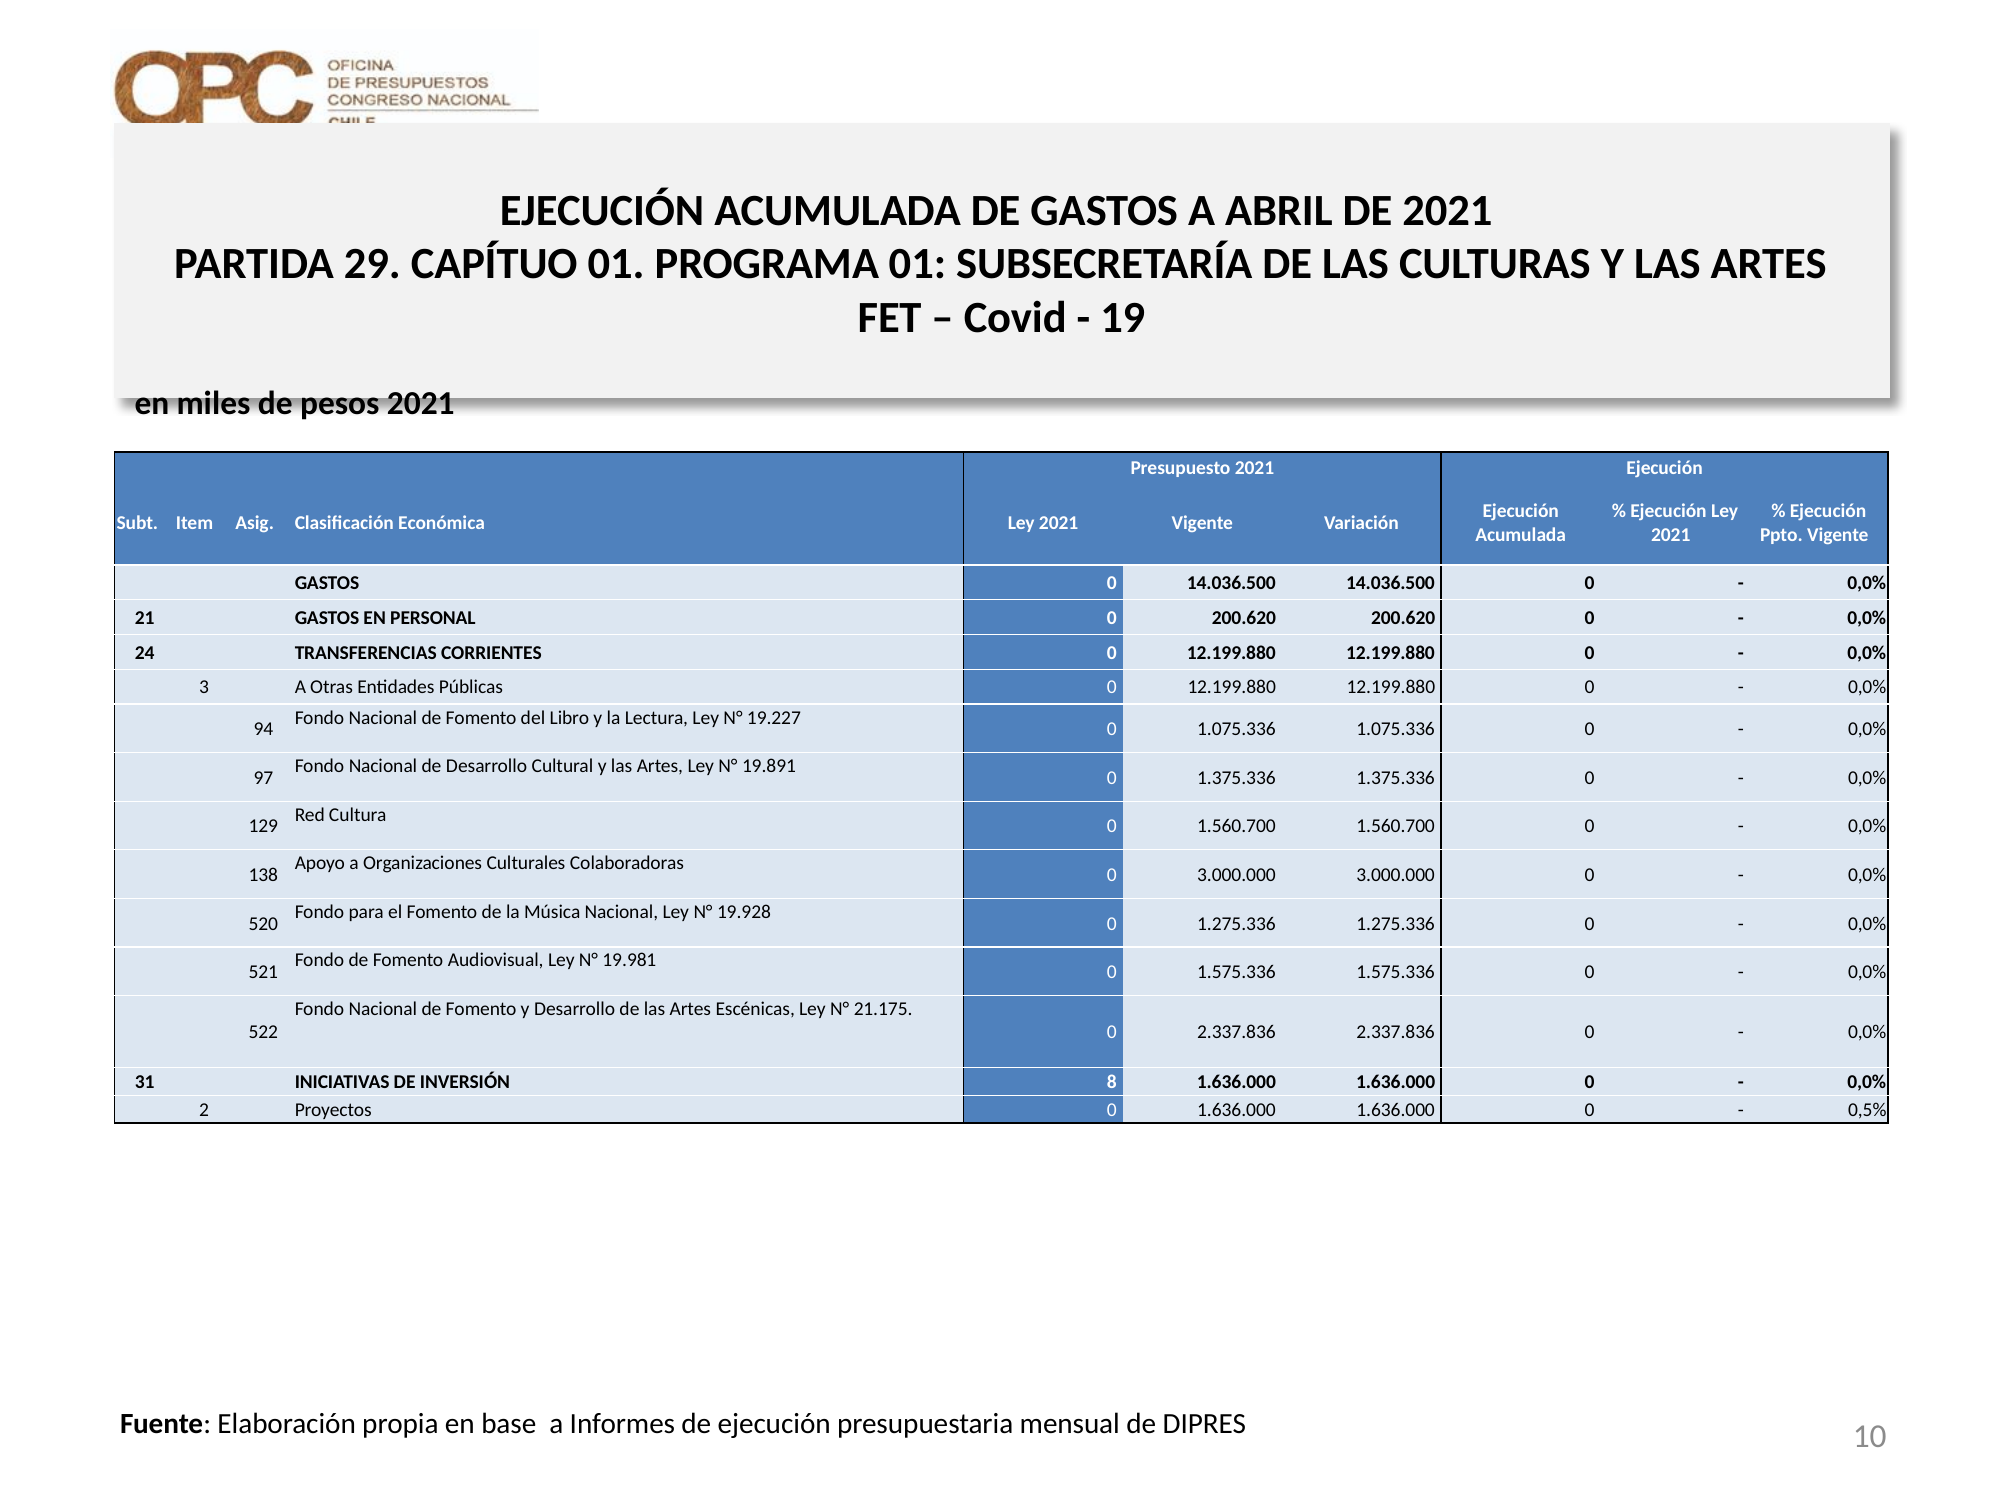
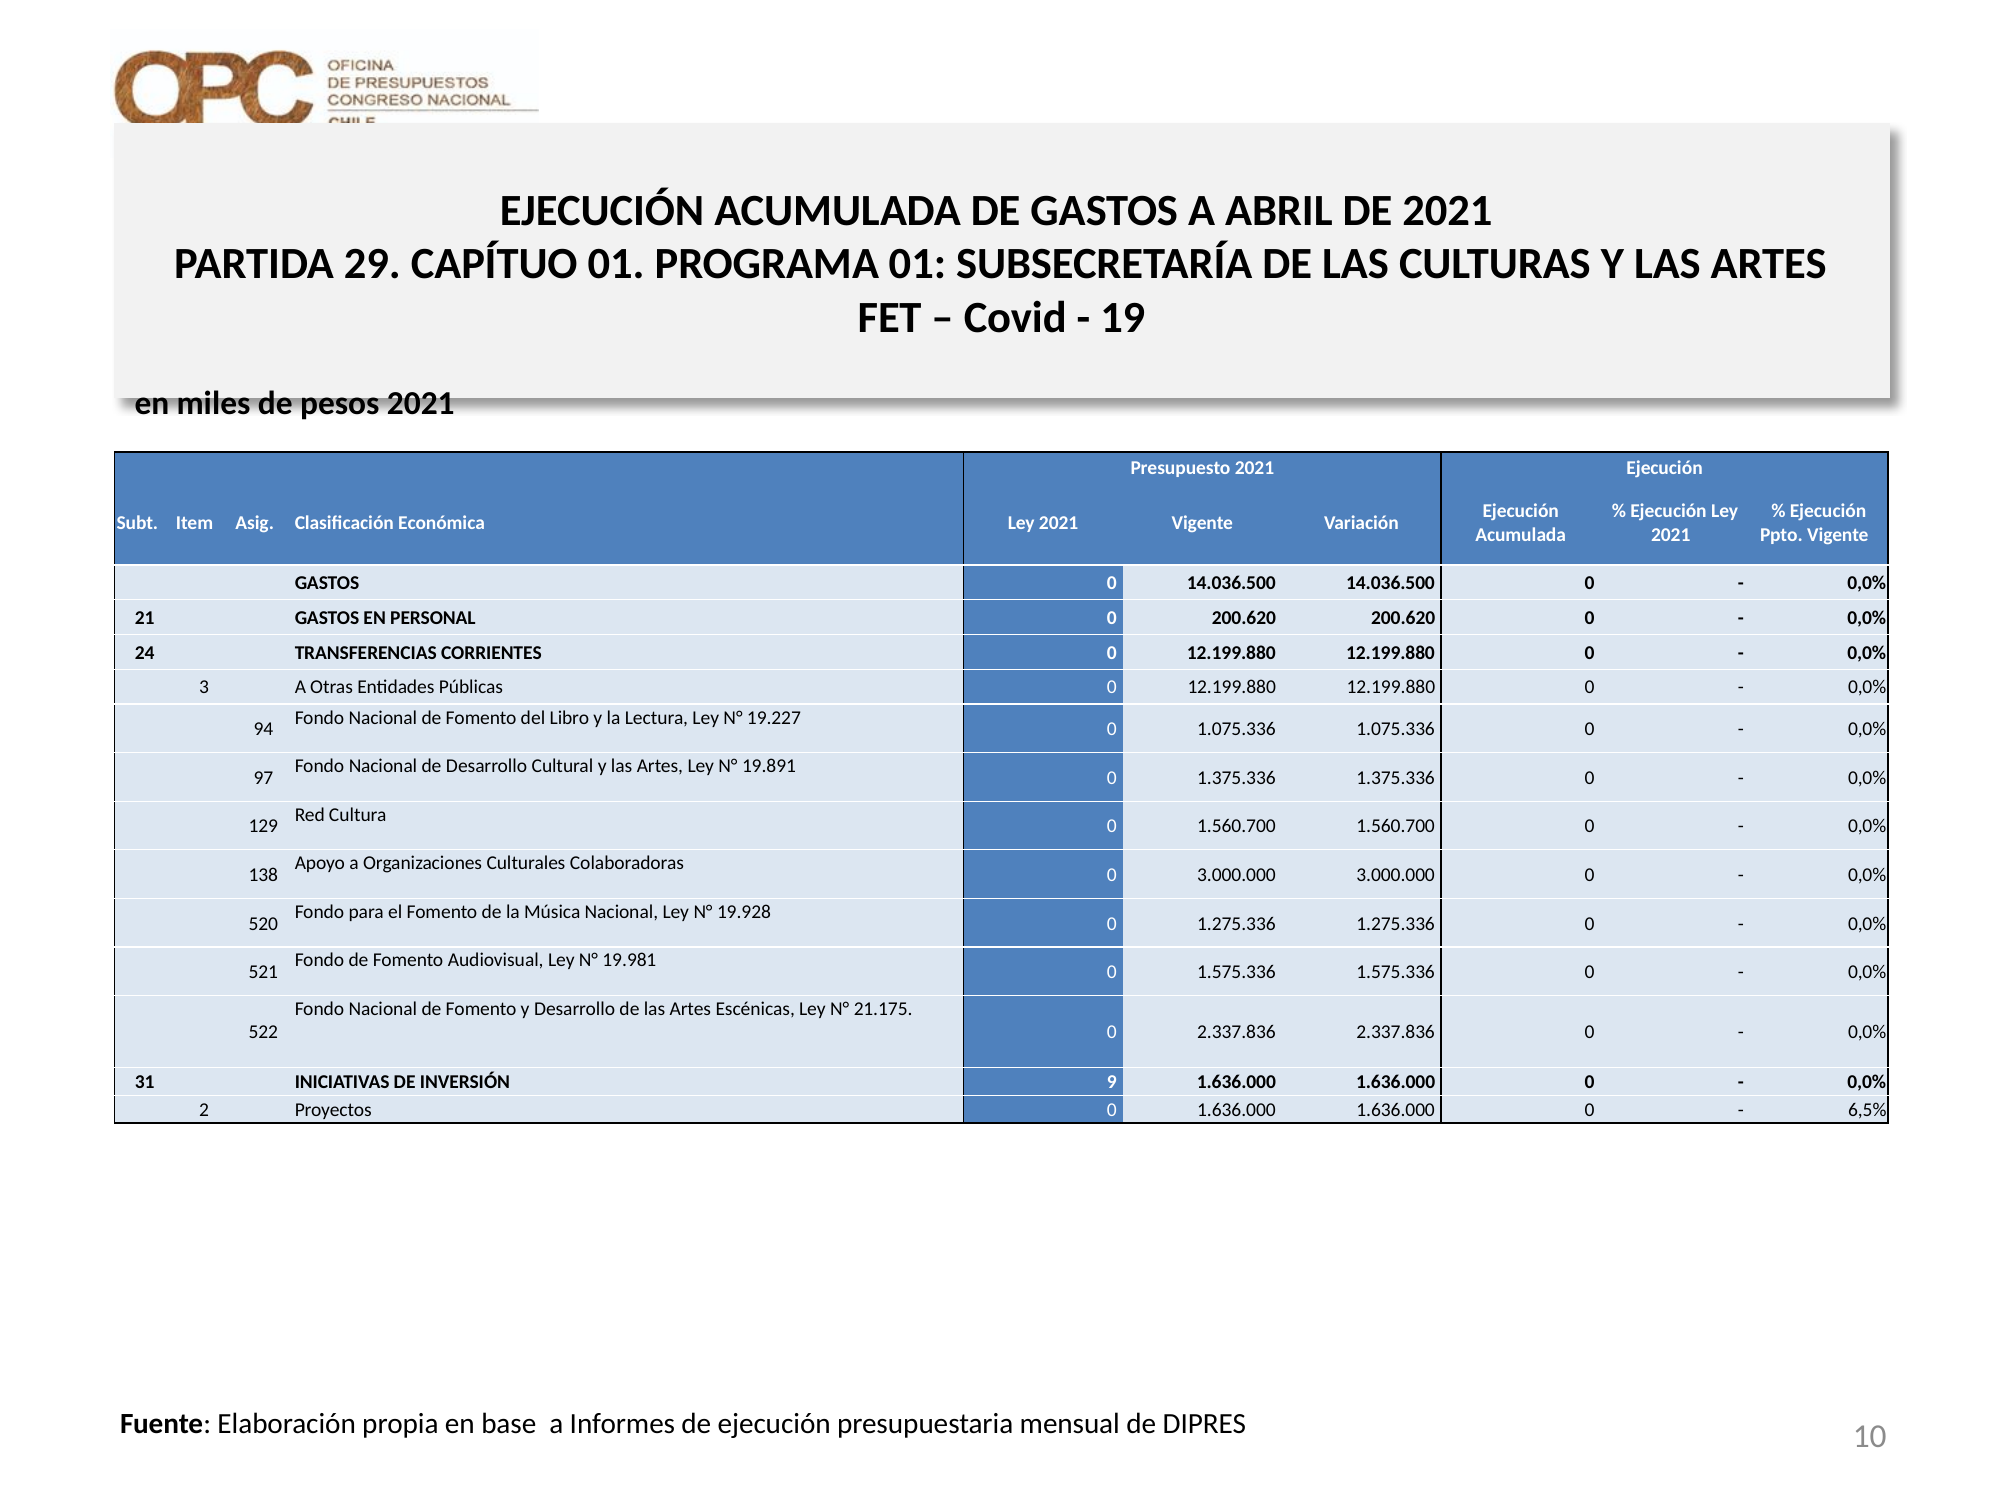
8: 8 -> 9
0,5%: 0,5% -> 6,5%
